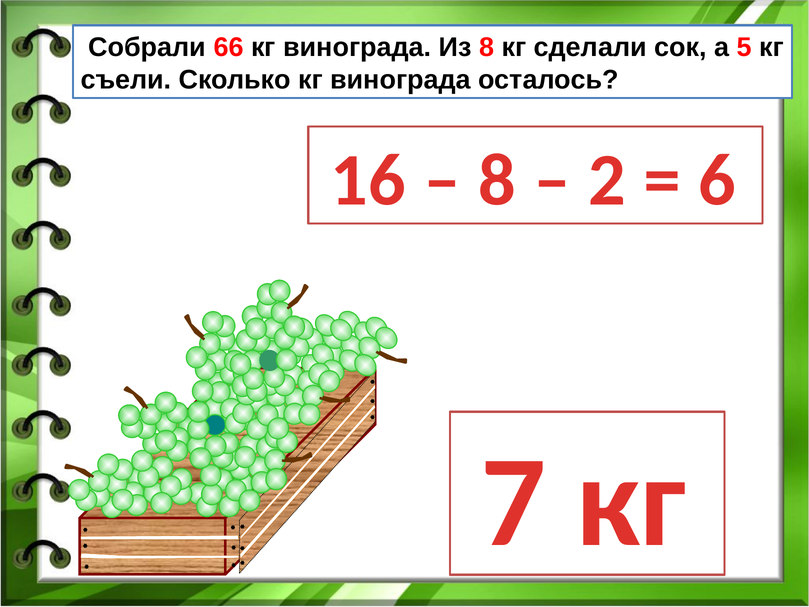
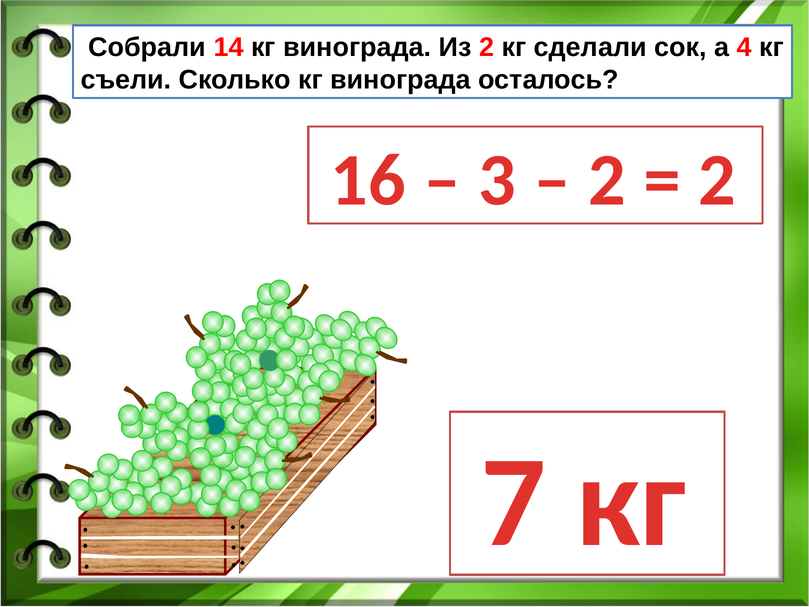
66: 66 -> 14
Из 8: 8 -> 2
5: 5 -> 4
8 at (497, 180): 8 -> 3
6 at (717, 180): 6 -> 2
